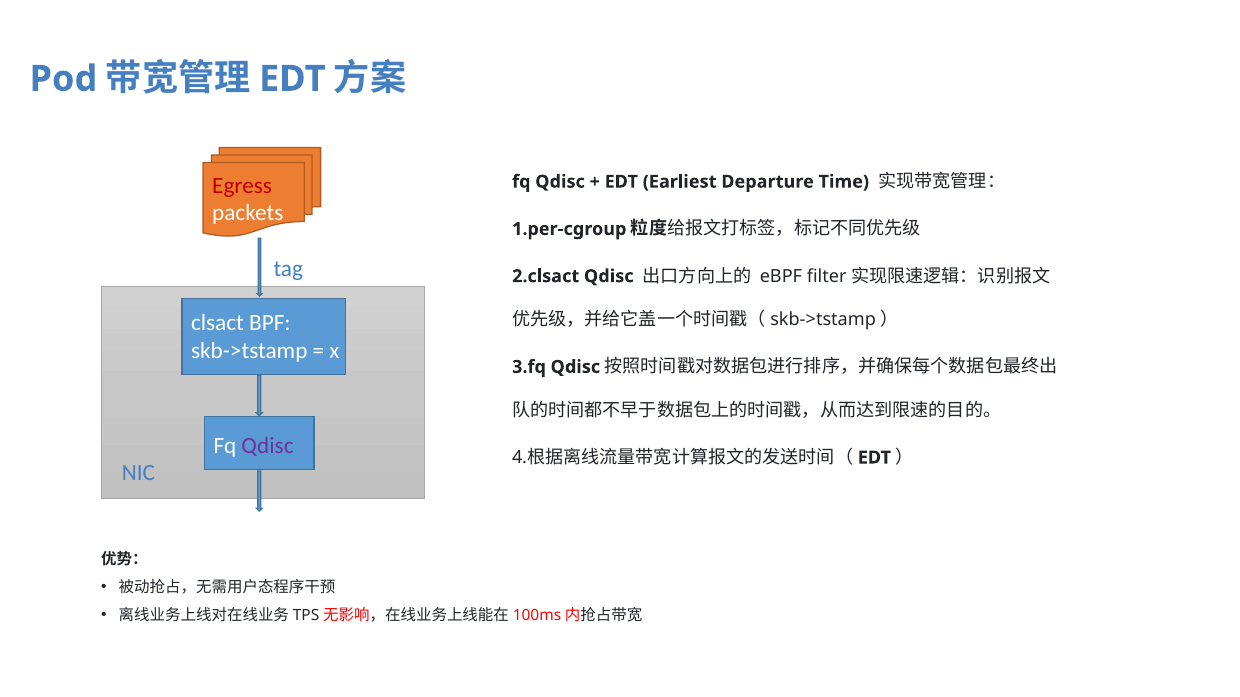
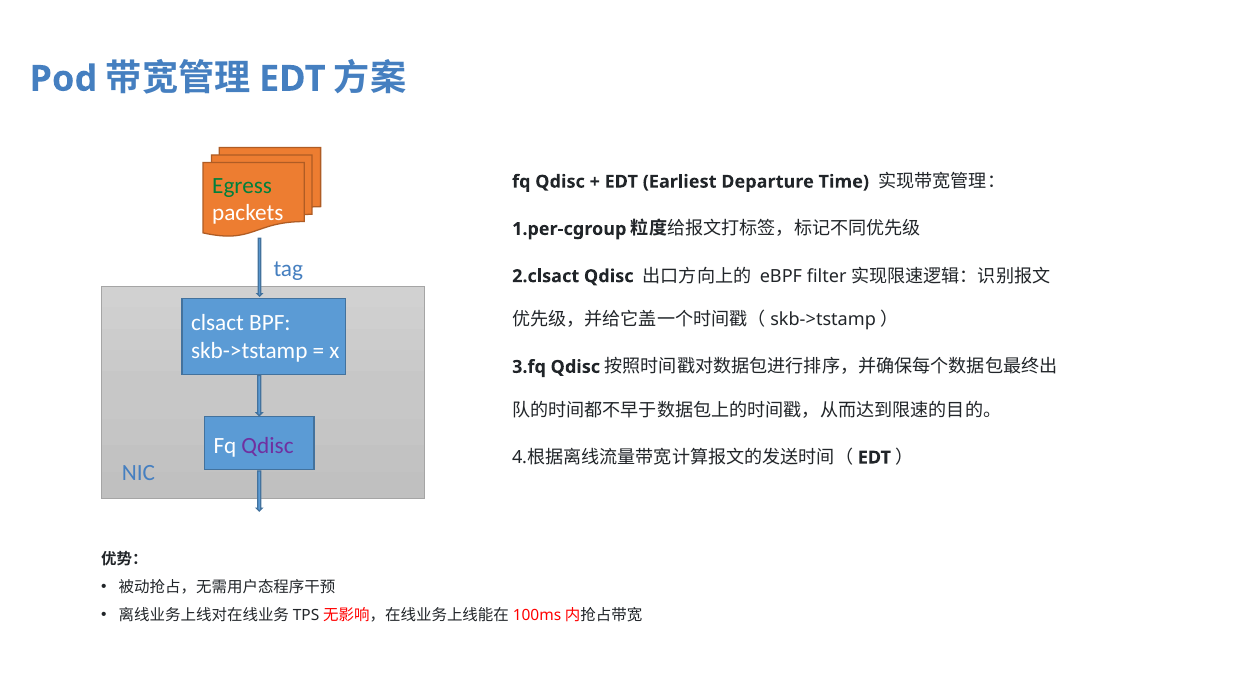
Egress colour: red -> green
